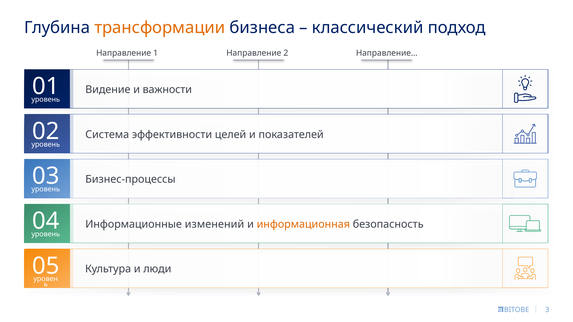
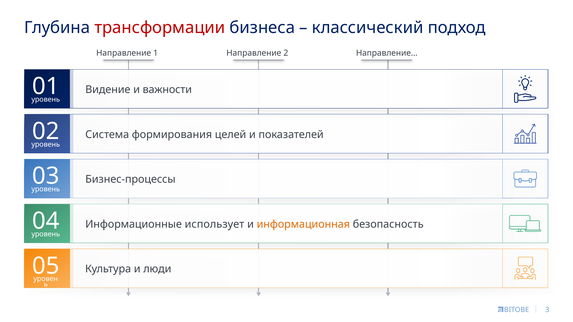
трансформации colour: orange -> red
эффективности: эффективности -> формирования
изменений: изменений -> использует
